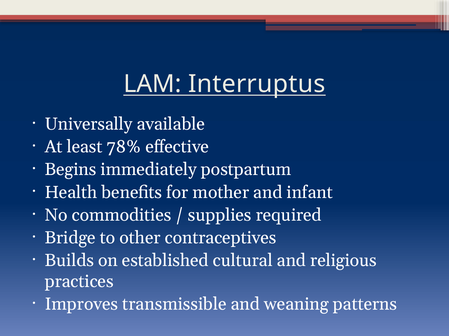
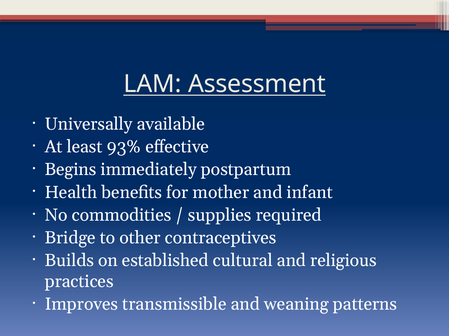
Interruptus: Interruptus -> Assessment
78%: 78% -> 93%
